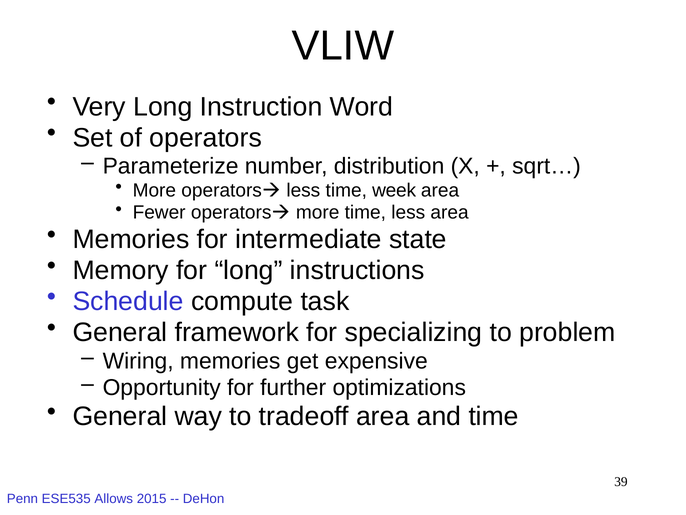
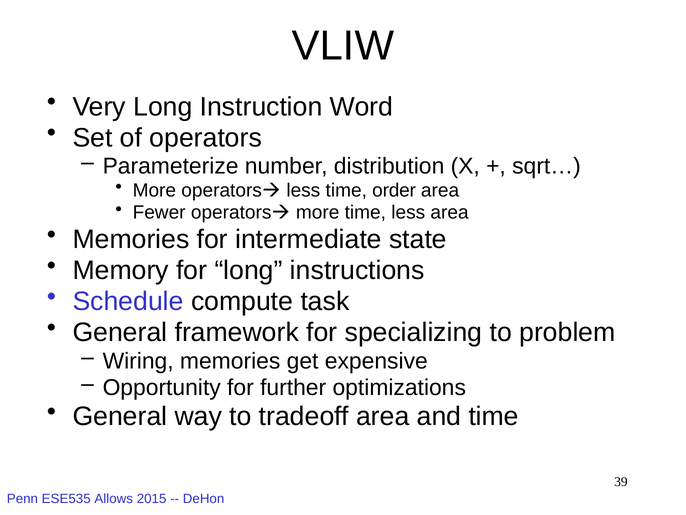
week: week -> order
